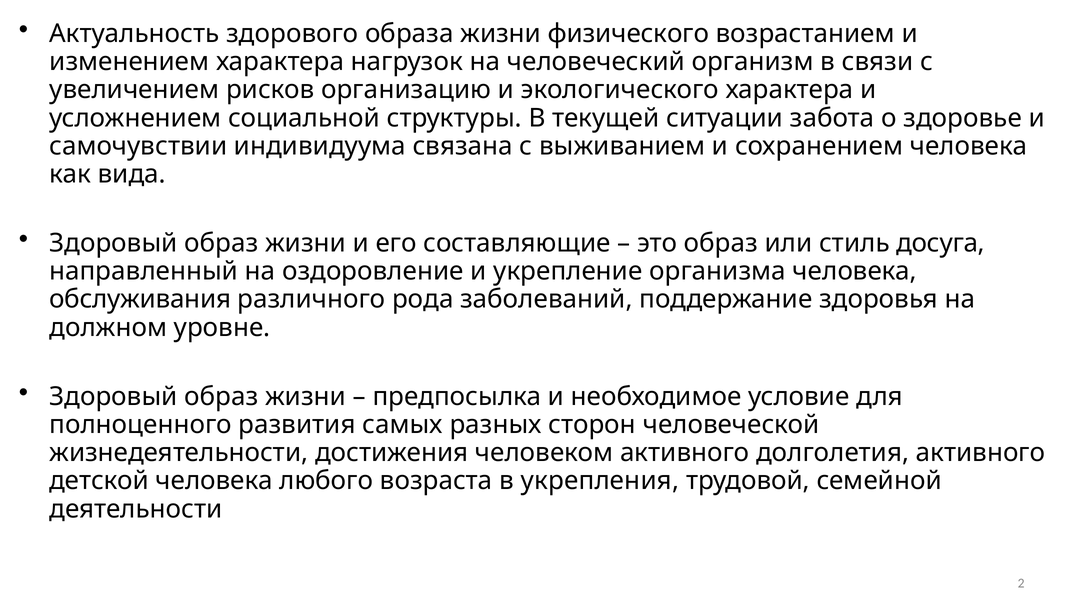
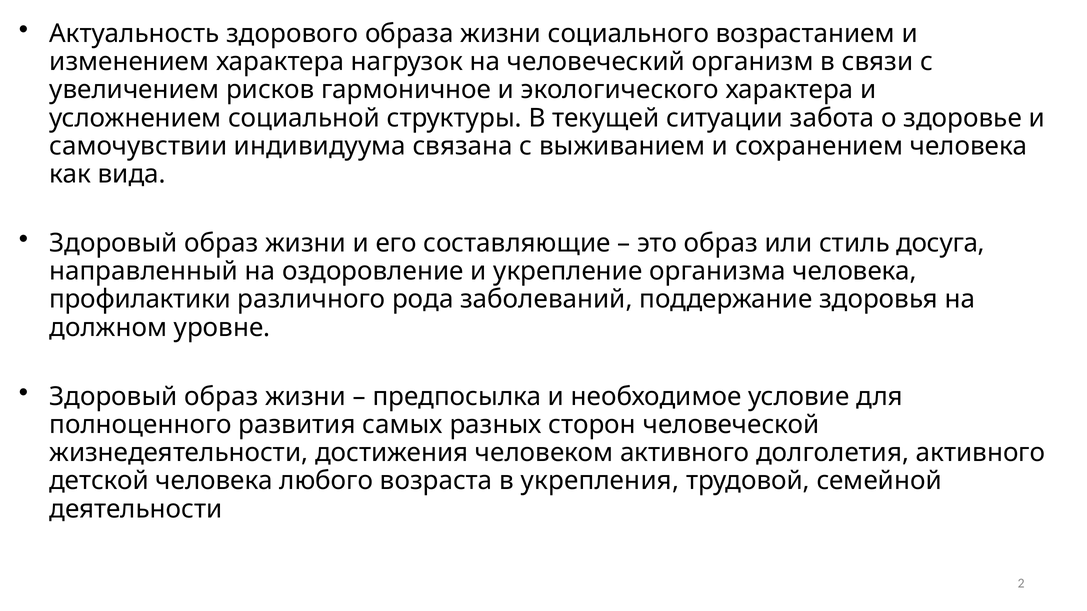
физического: физического -> социального
организацию: организацию -> гармоничное
обслуживания: обслуживания -> профилактики
